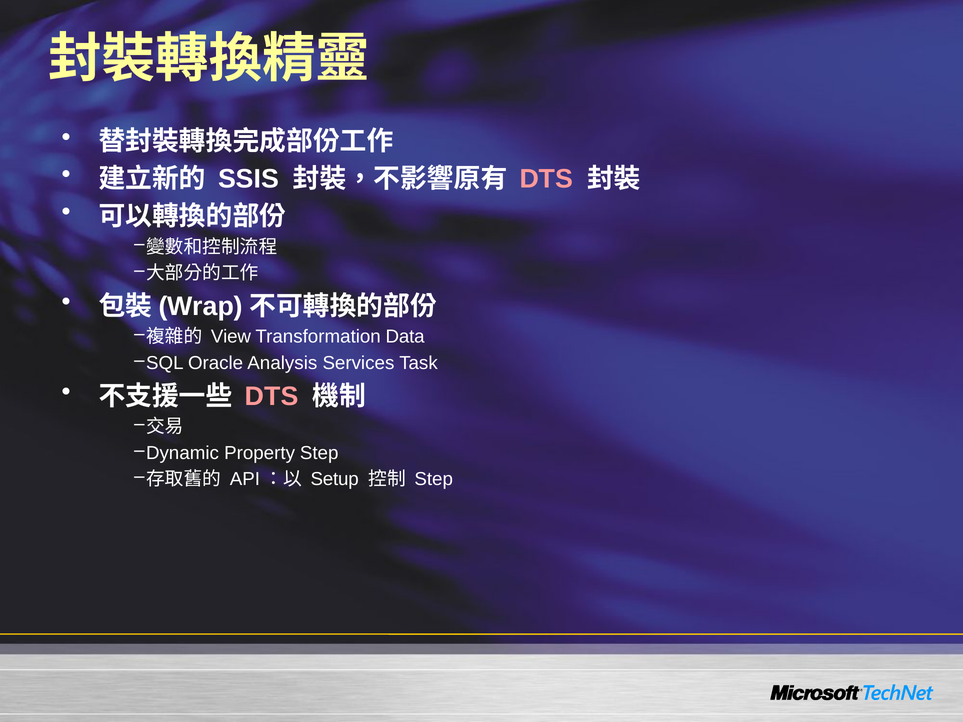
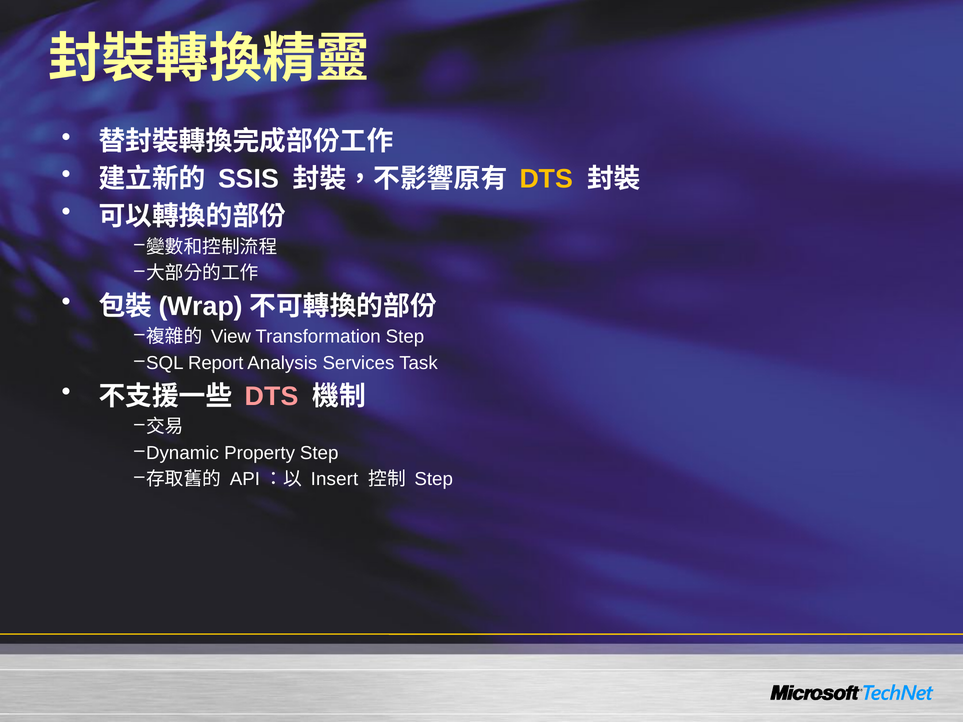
DTS at (546, 179) colour: pink -> yellow
Transformation Data: Data -> Step
Oracle: Oracle -> Report
Setup: Setup -> Insert
